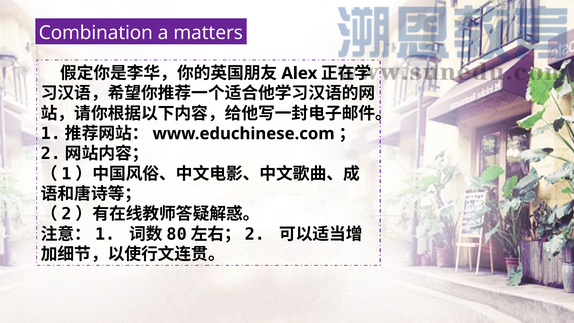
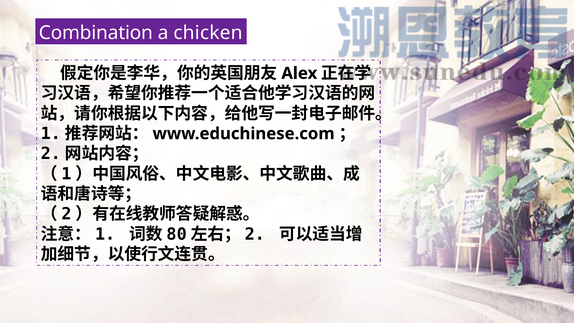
matters: matters -> chicken
